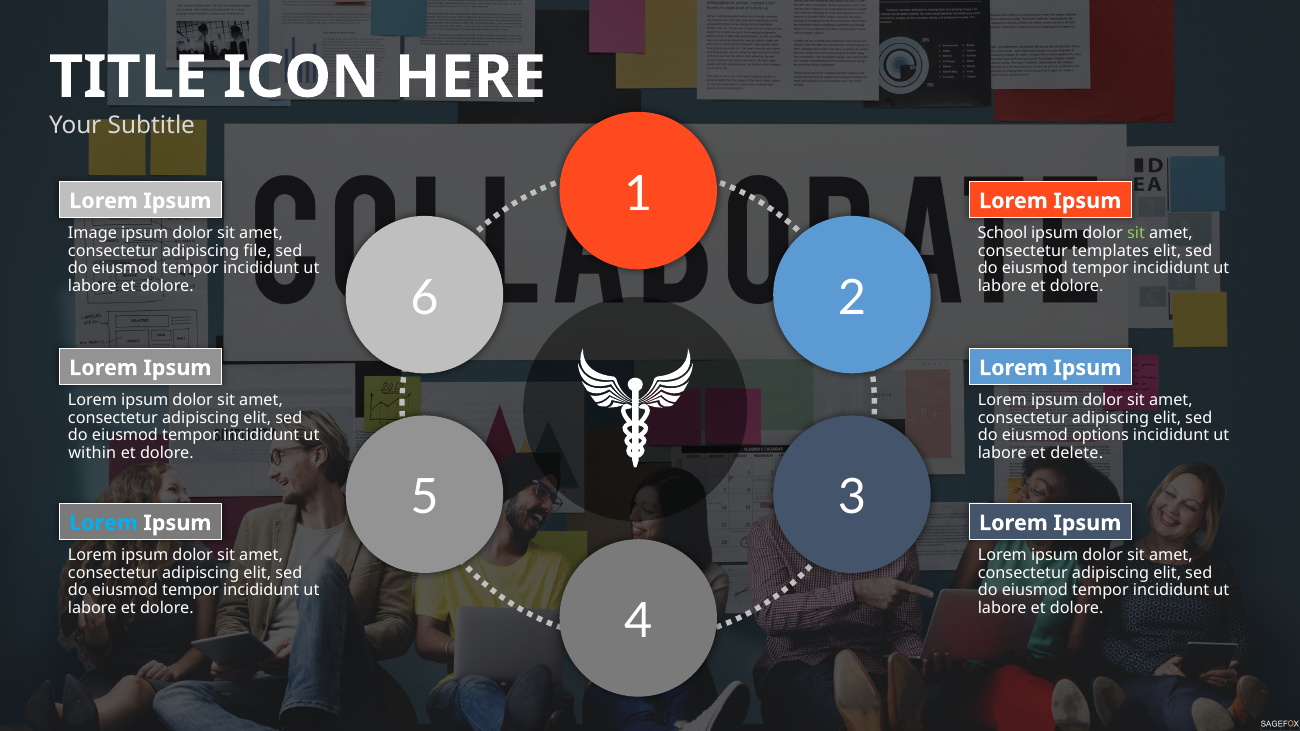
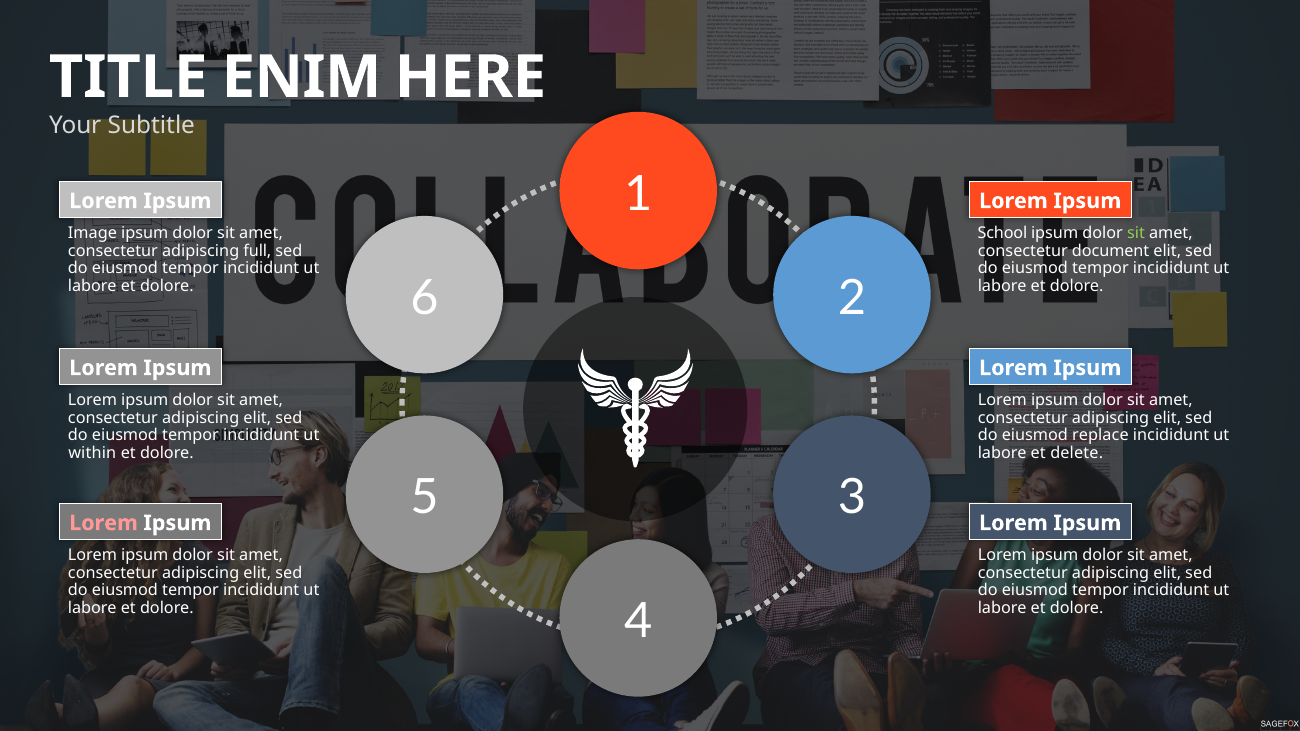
ICON: ICON -> ENIM
file: file -> full
templates: templates -> document
options: options -> replace
Lorem at (104, 523) colour: light blue -> pink
